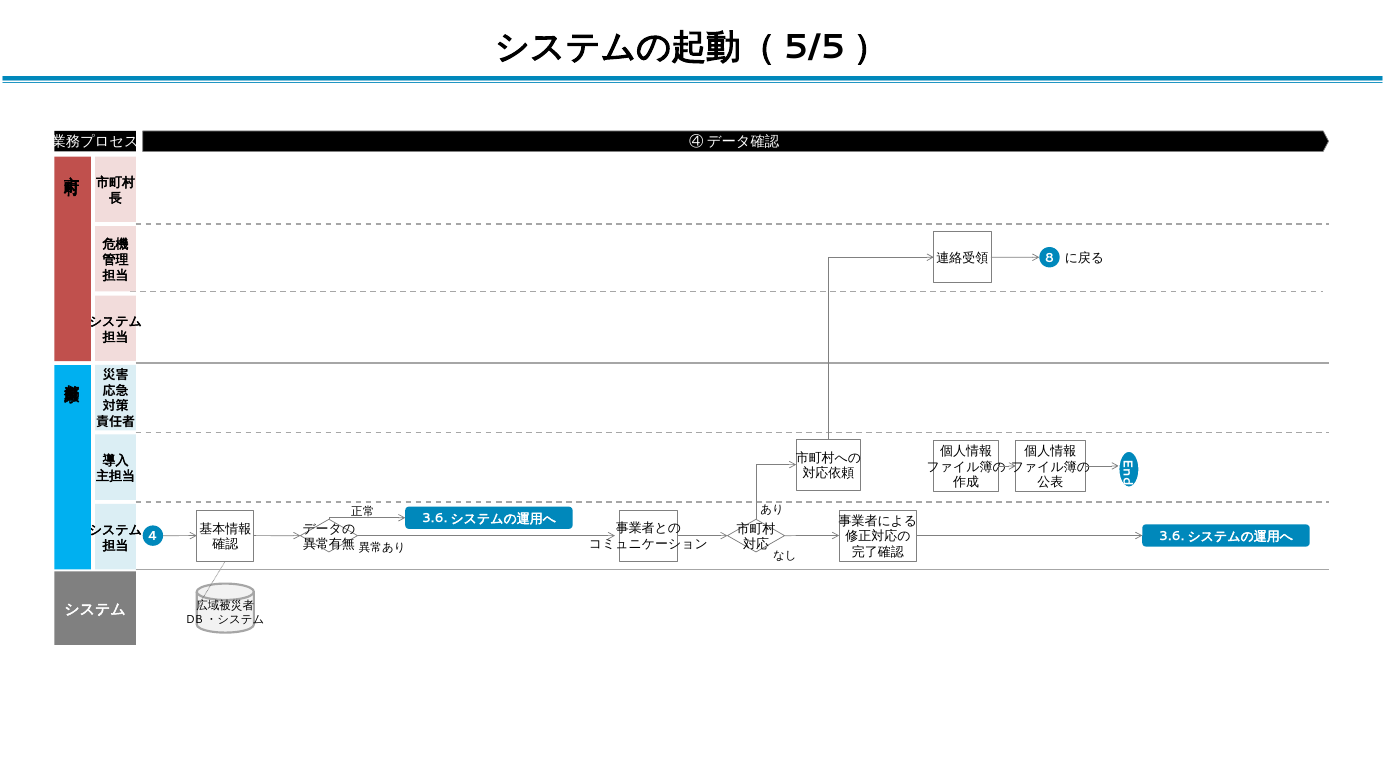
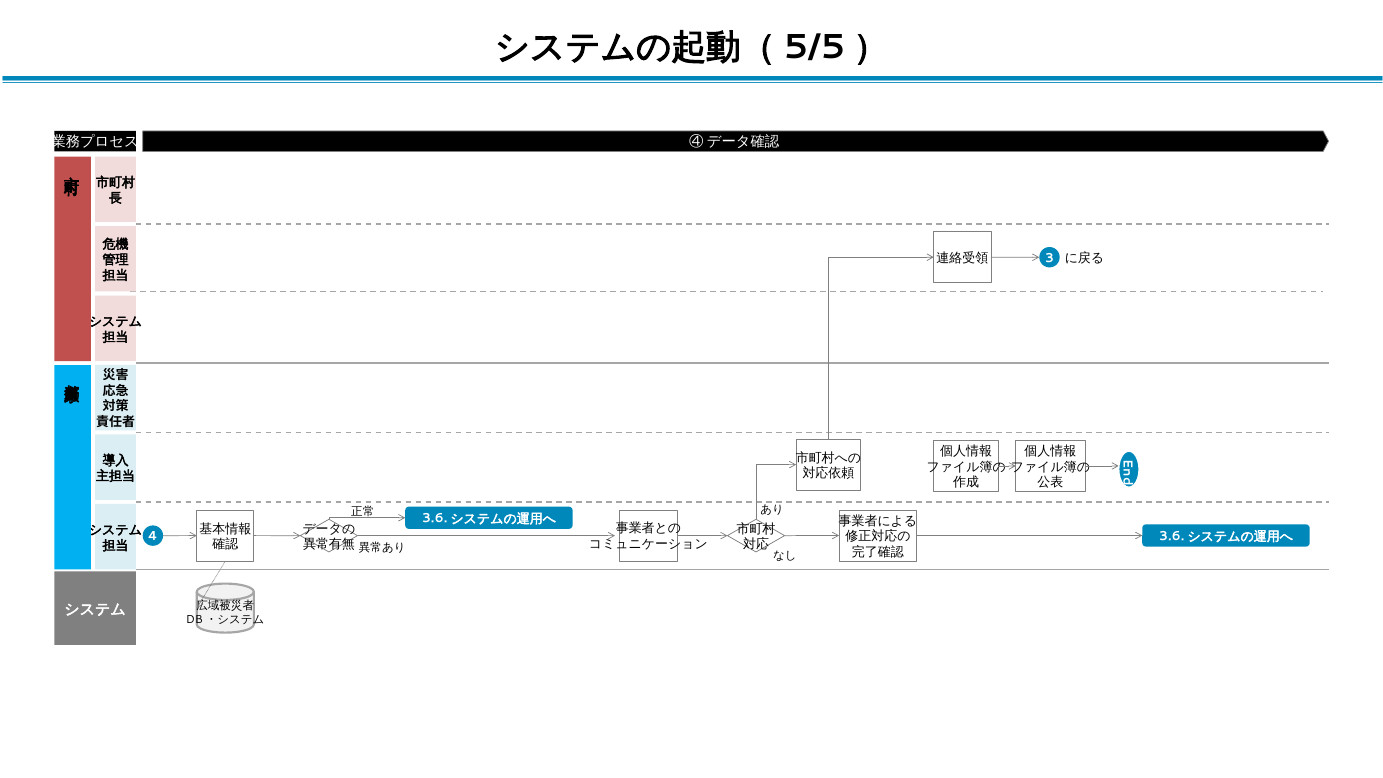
8: 8 -> 3
